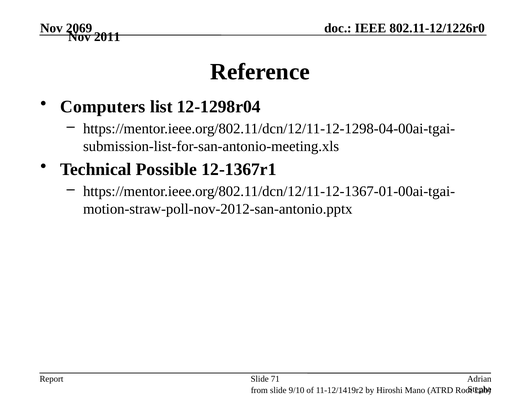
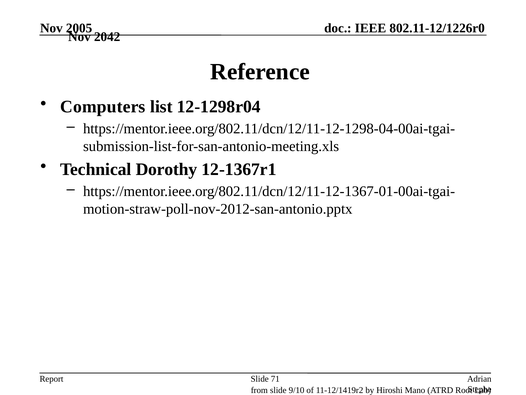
2069: 2069 -> 2005
2011: 2011 -> 2042
Possible: Possible -> Dorothy
